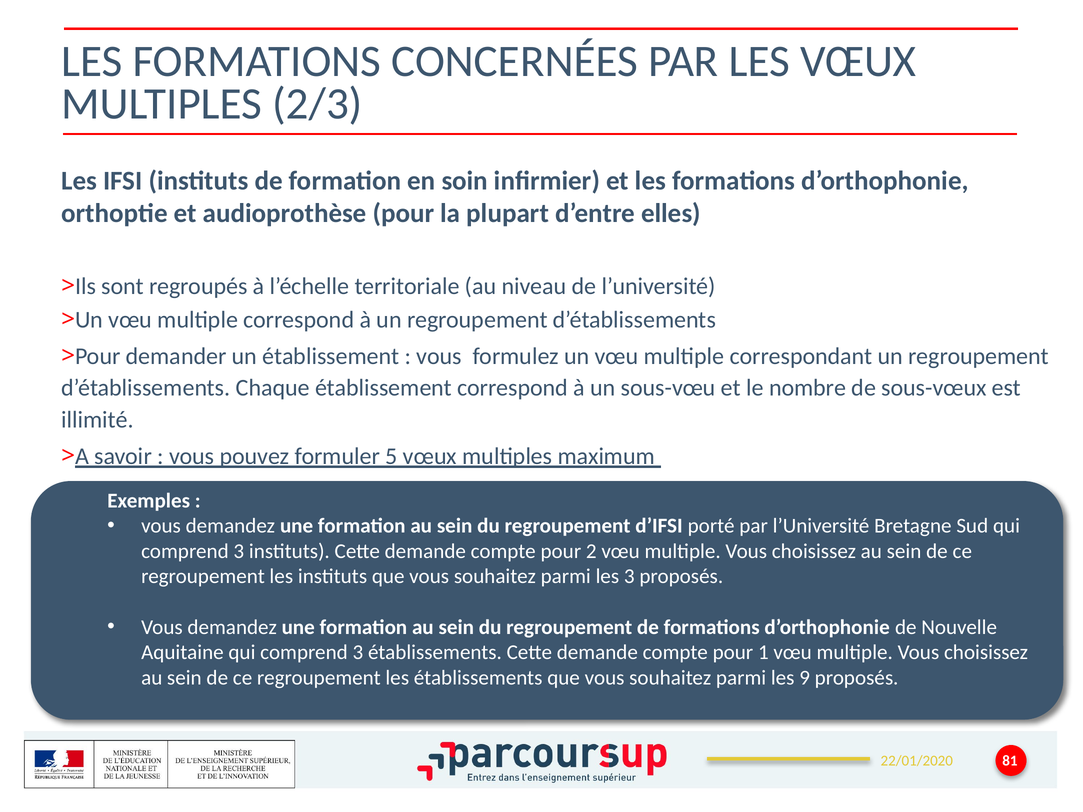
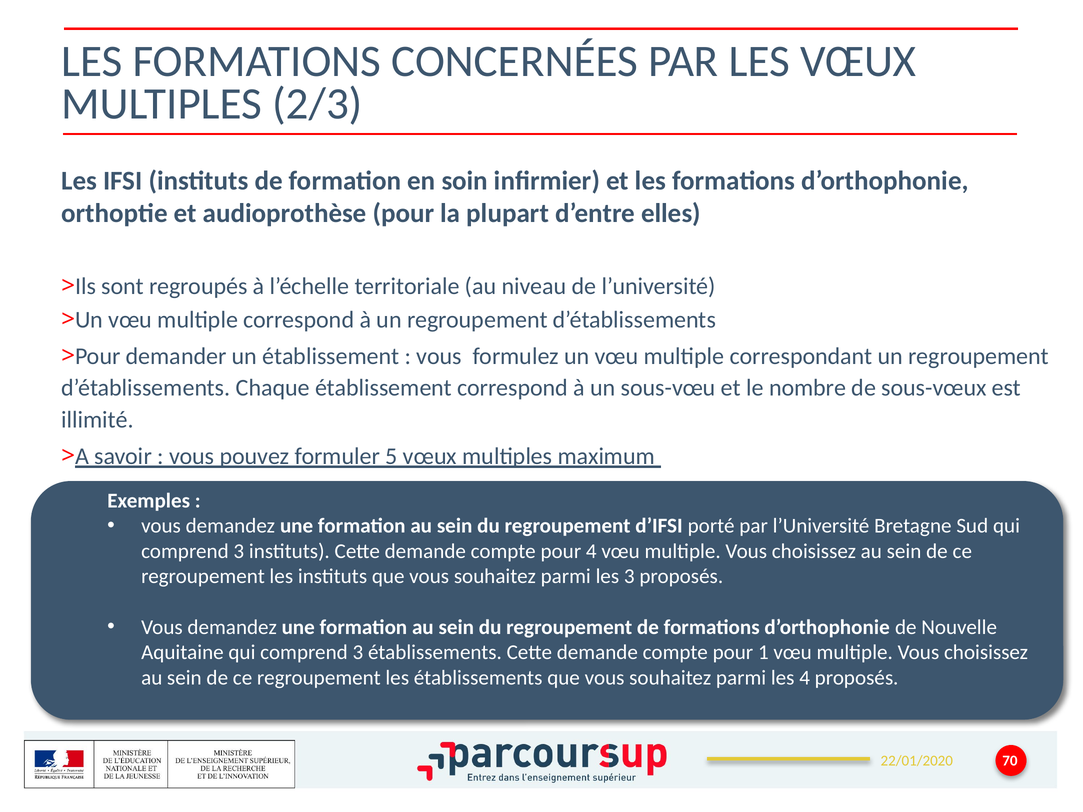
pour 2: 2 -> 4
les 9: 9 -> 4
81: 81 -> 70
